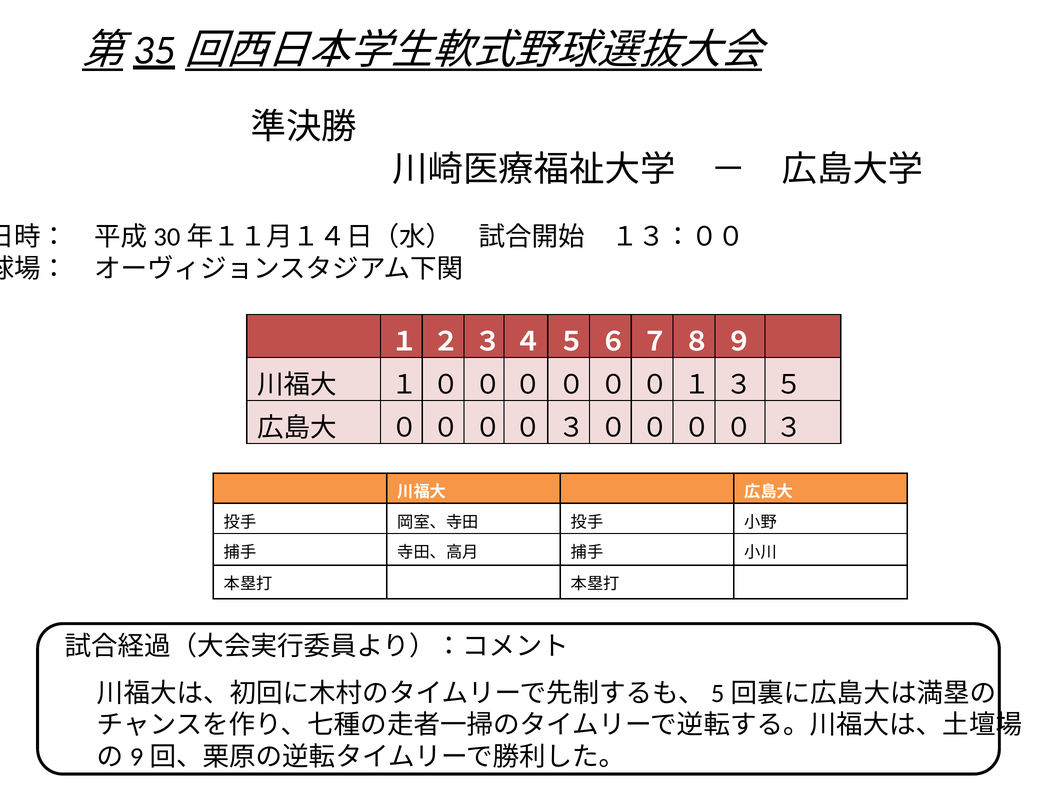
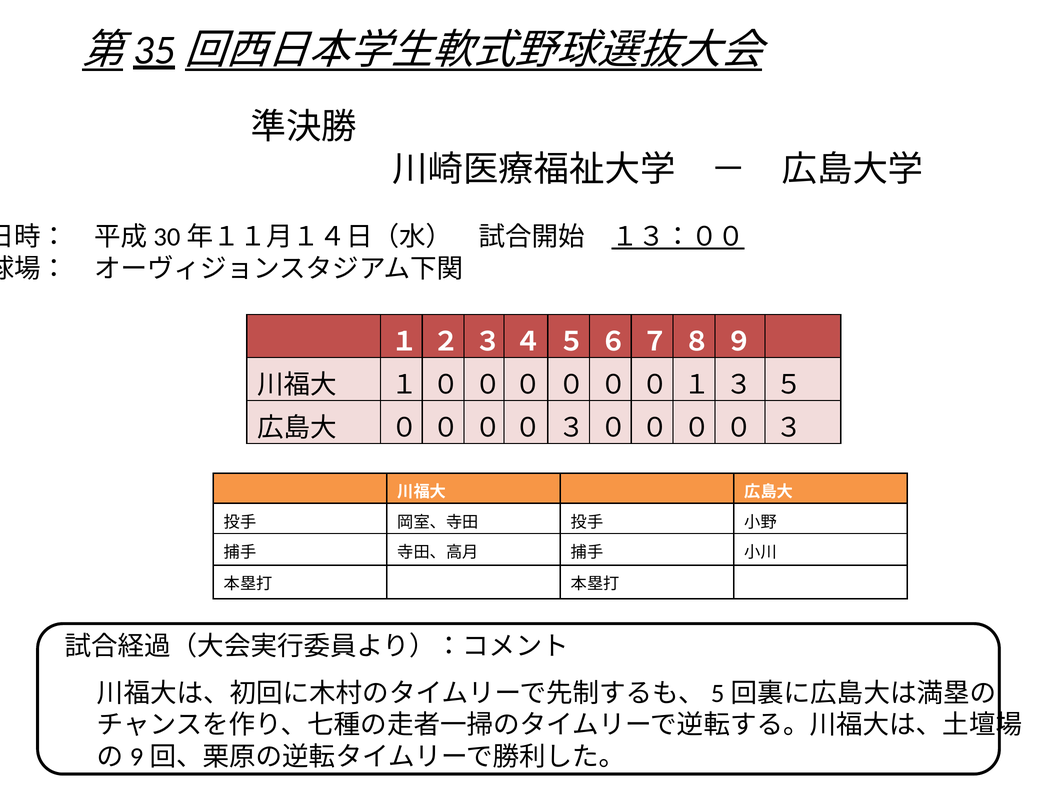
１３：００ underline: none -> present
